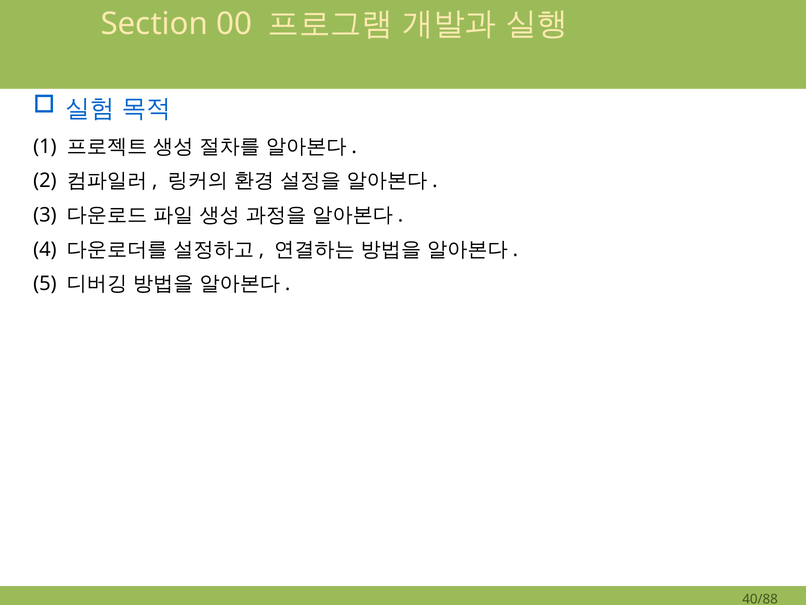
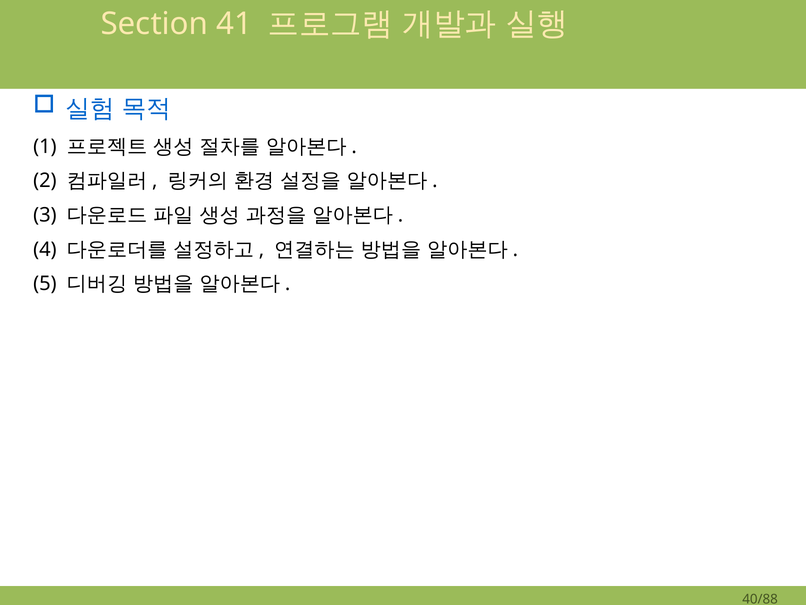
00: 00 -> 41
